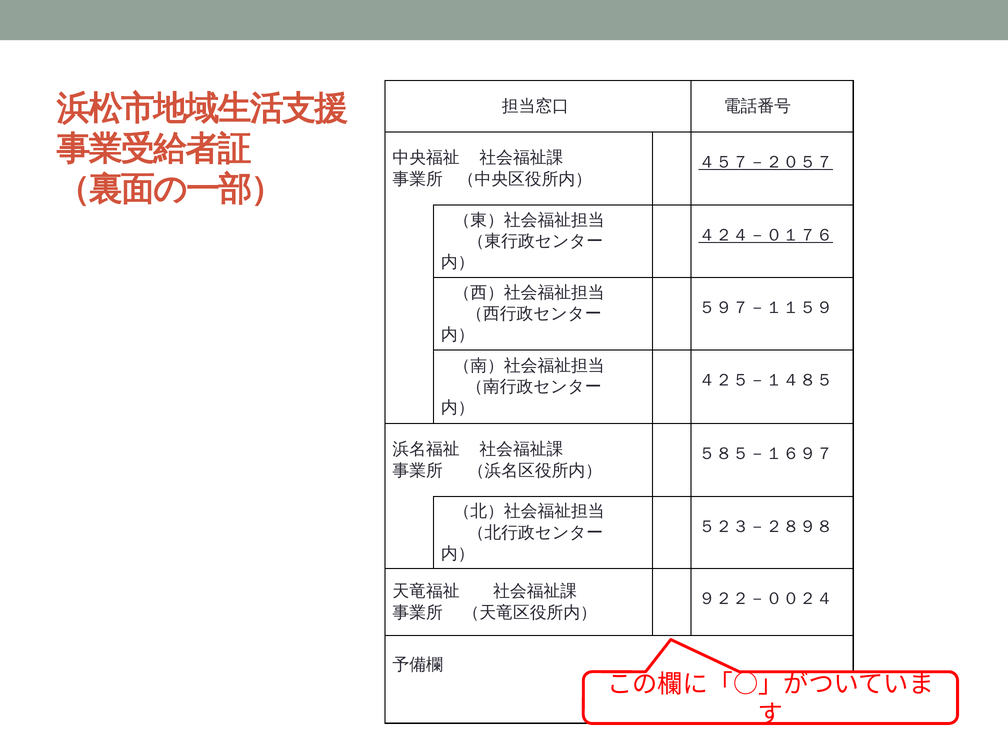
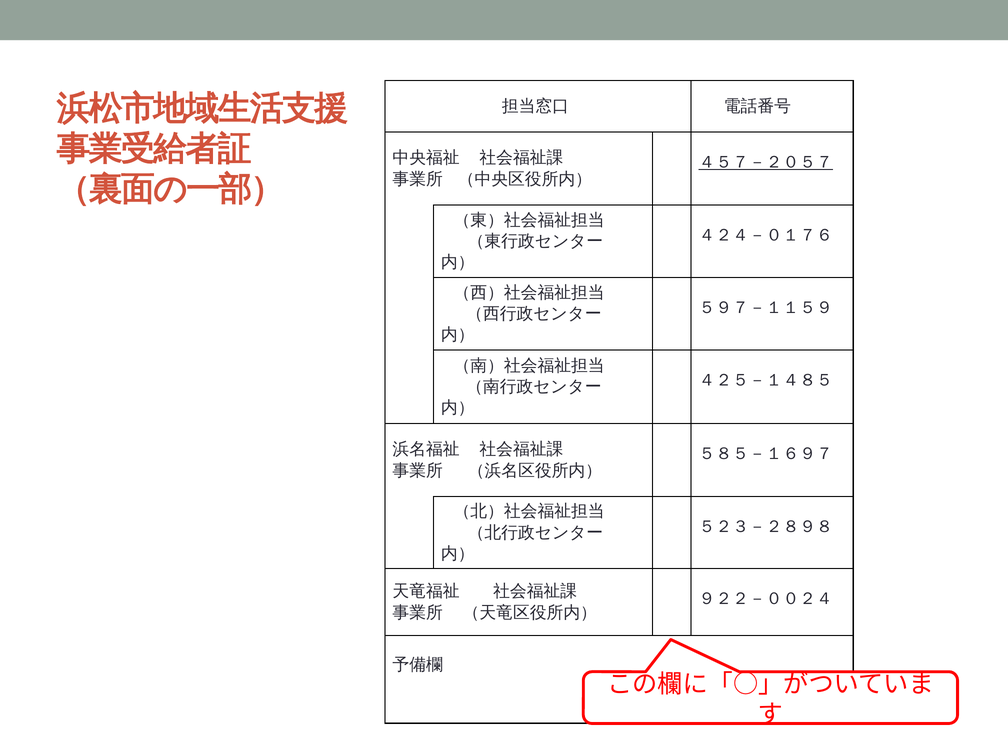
４２４－０１７６ underline: present -> none
